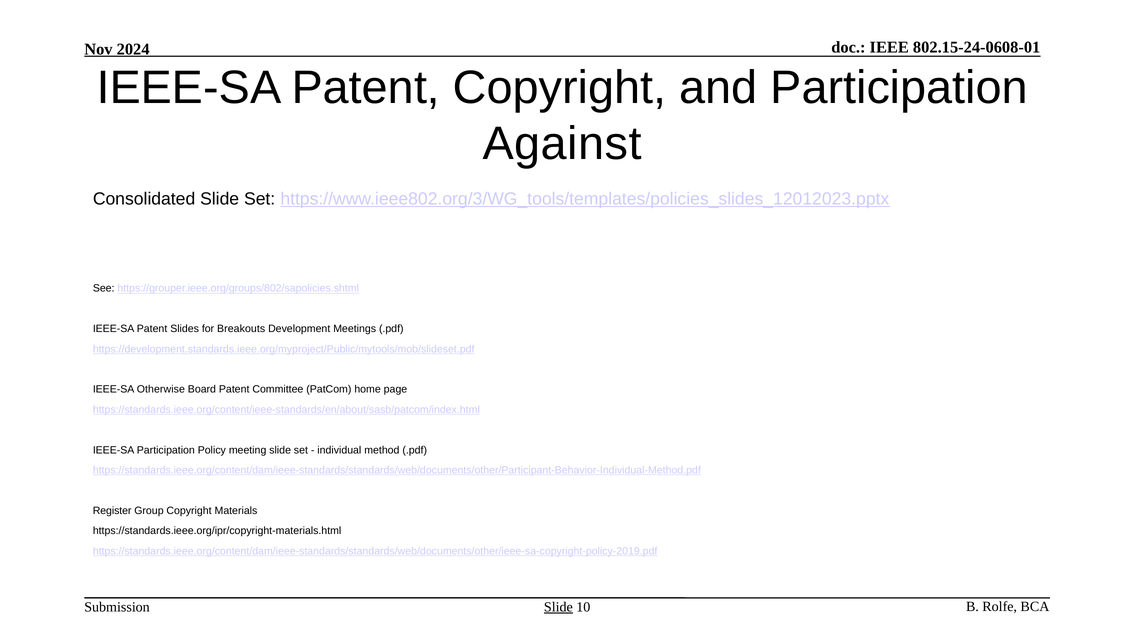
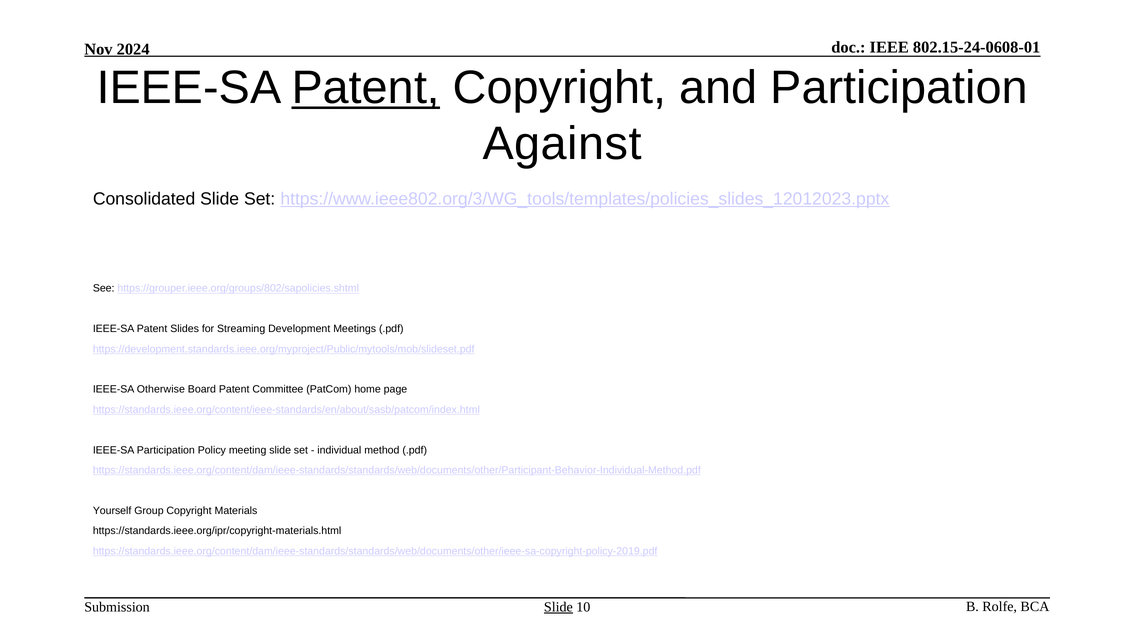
Patent at (366, 88) underline: none -> present
Breakouts: Breakouts -> Streaming
Register: Register -> Yourself
